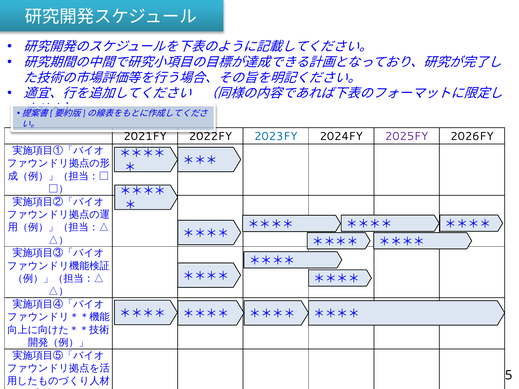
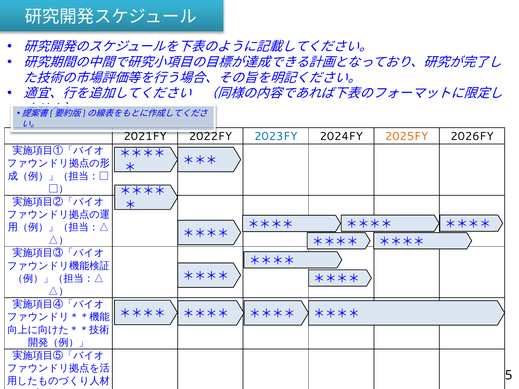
2025FY colour: purple -> orange
